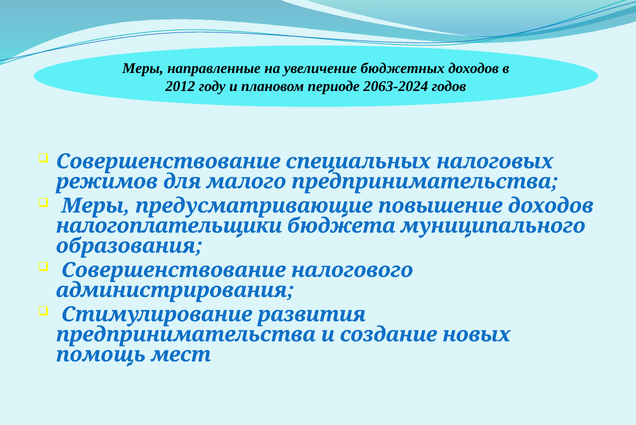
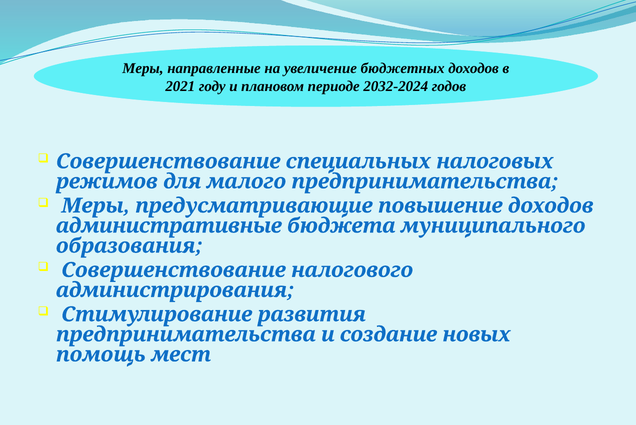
2012: 2012 -> 2021
2063-2024: 2063-2024 -> 2032-2024
налогоплательщики: налогоплательщики -> административные
